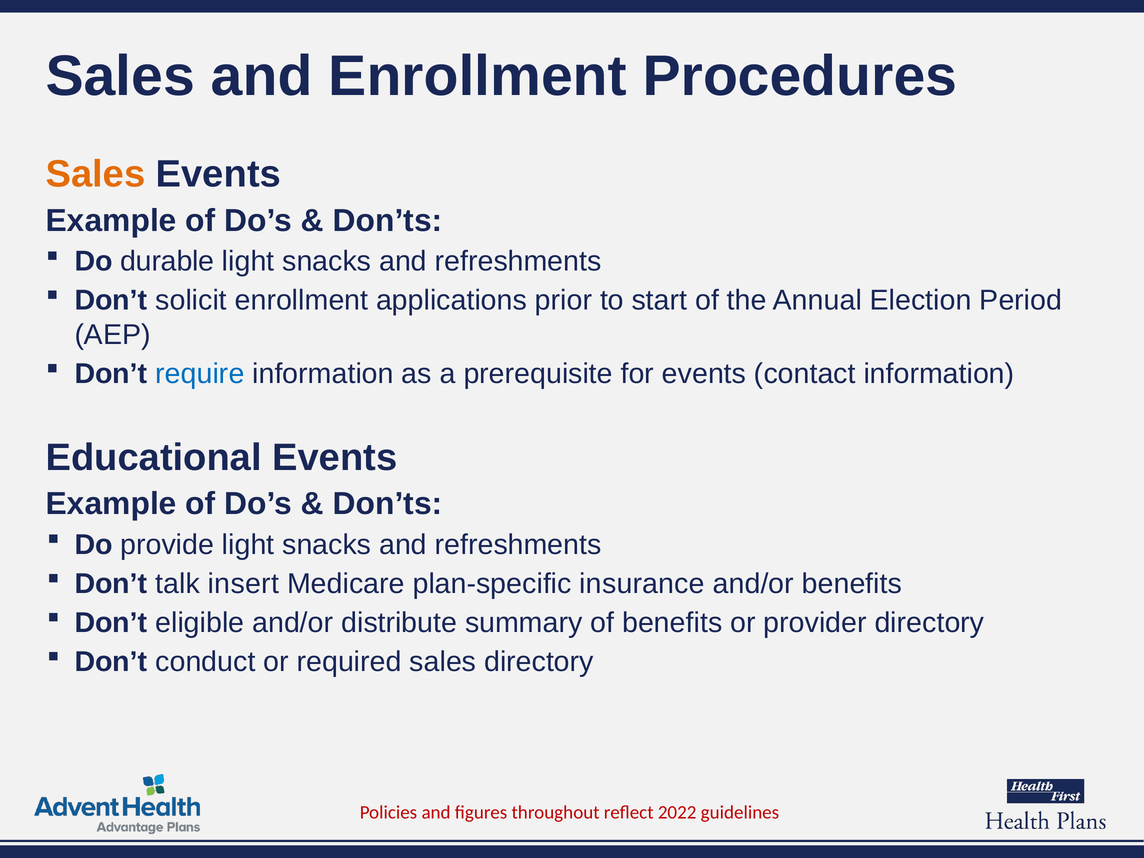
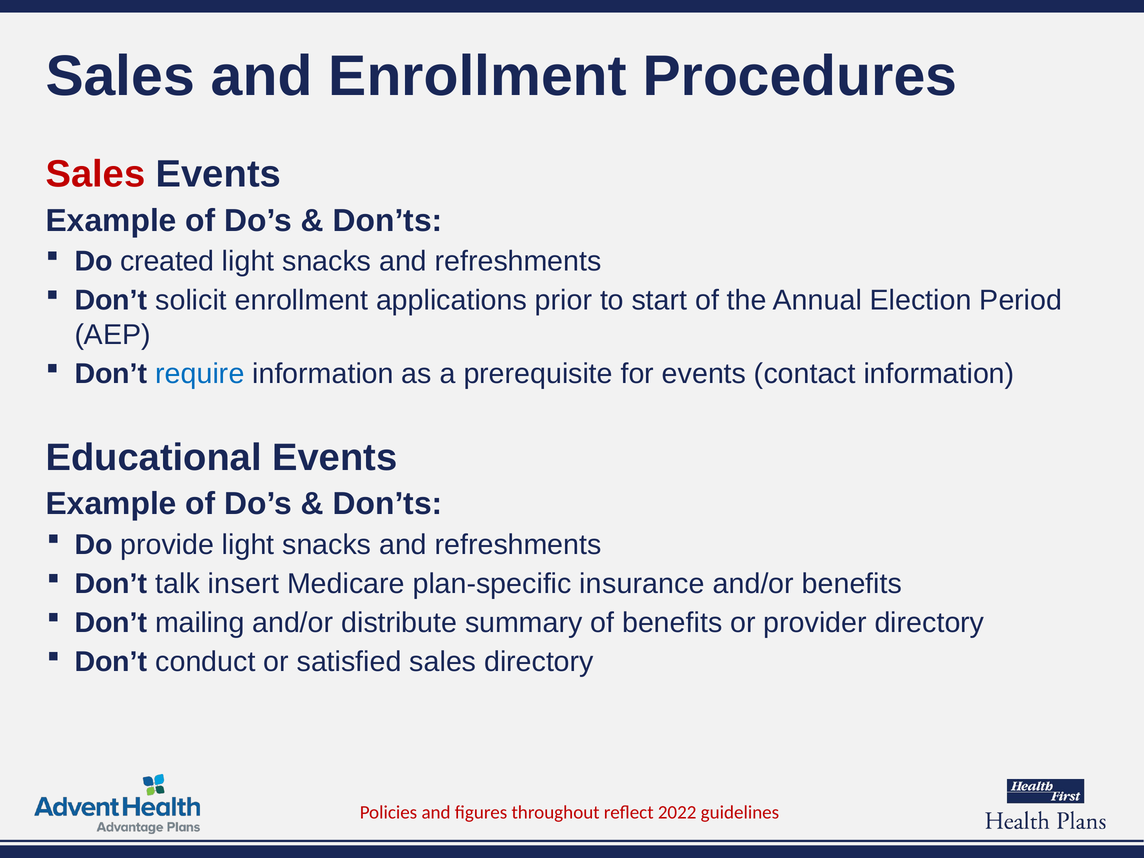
Sales at (96, 174) colour: orange -> red
durable: durable -> created
eligible: eligible -> mailing
required: required -> satisfied
